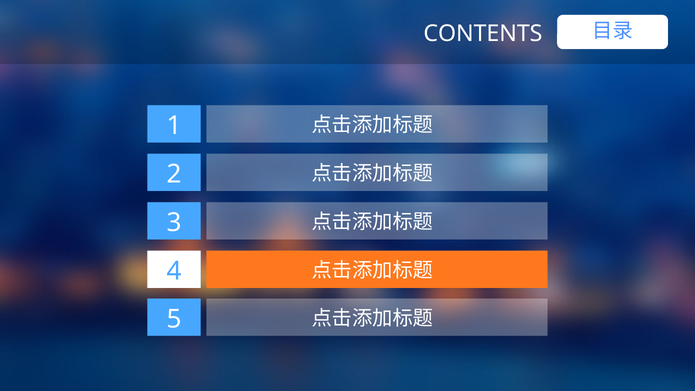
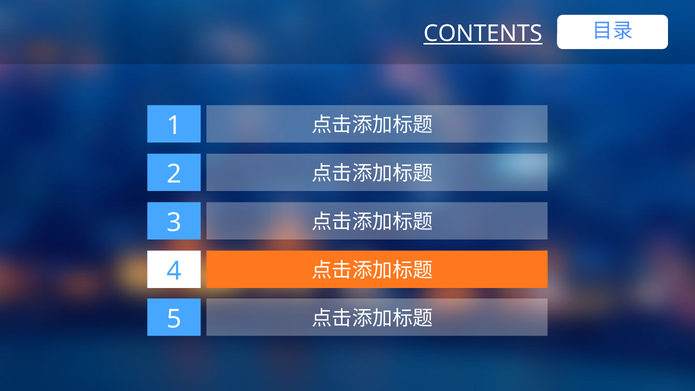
CONTENTS underline: none -> present
